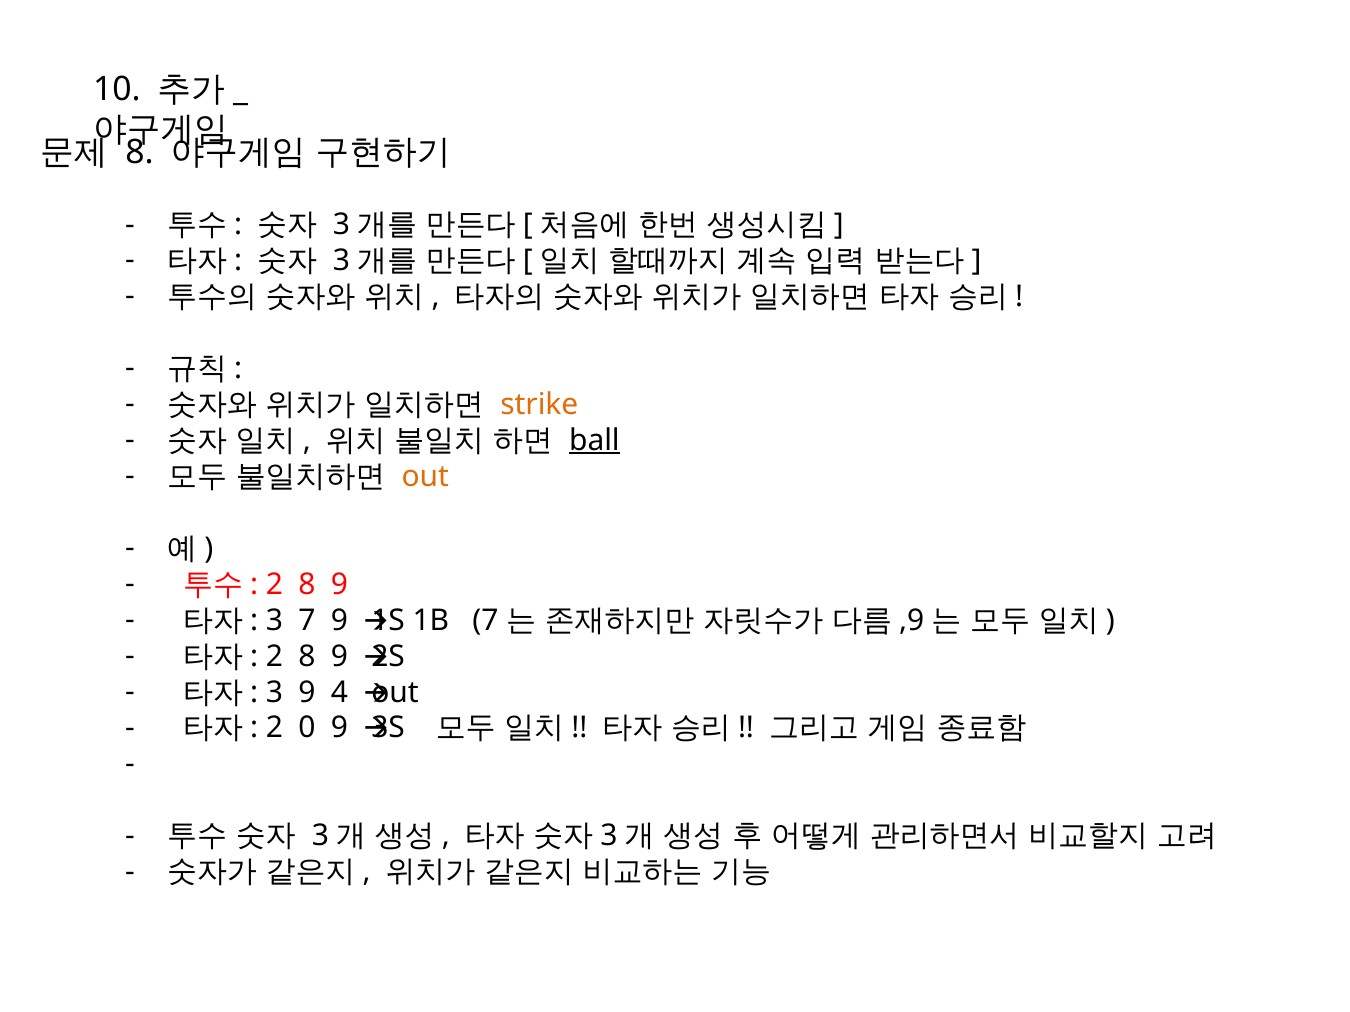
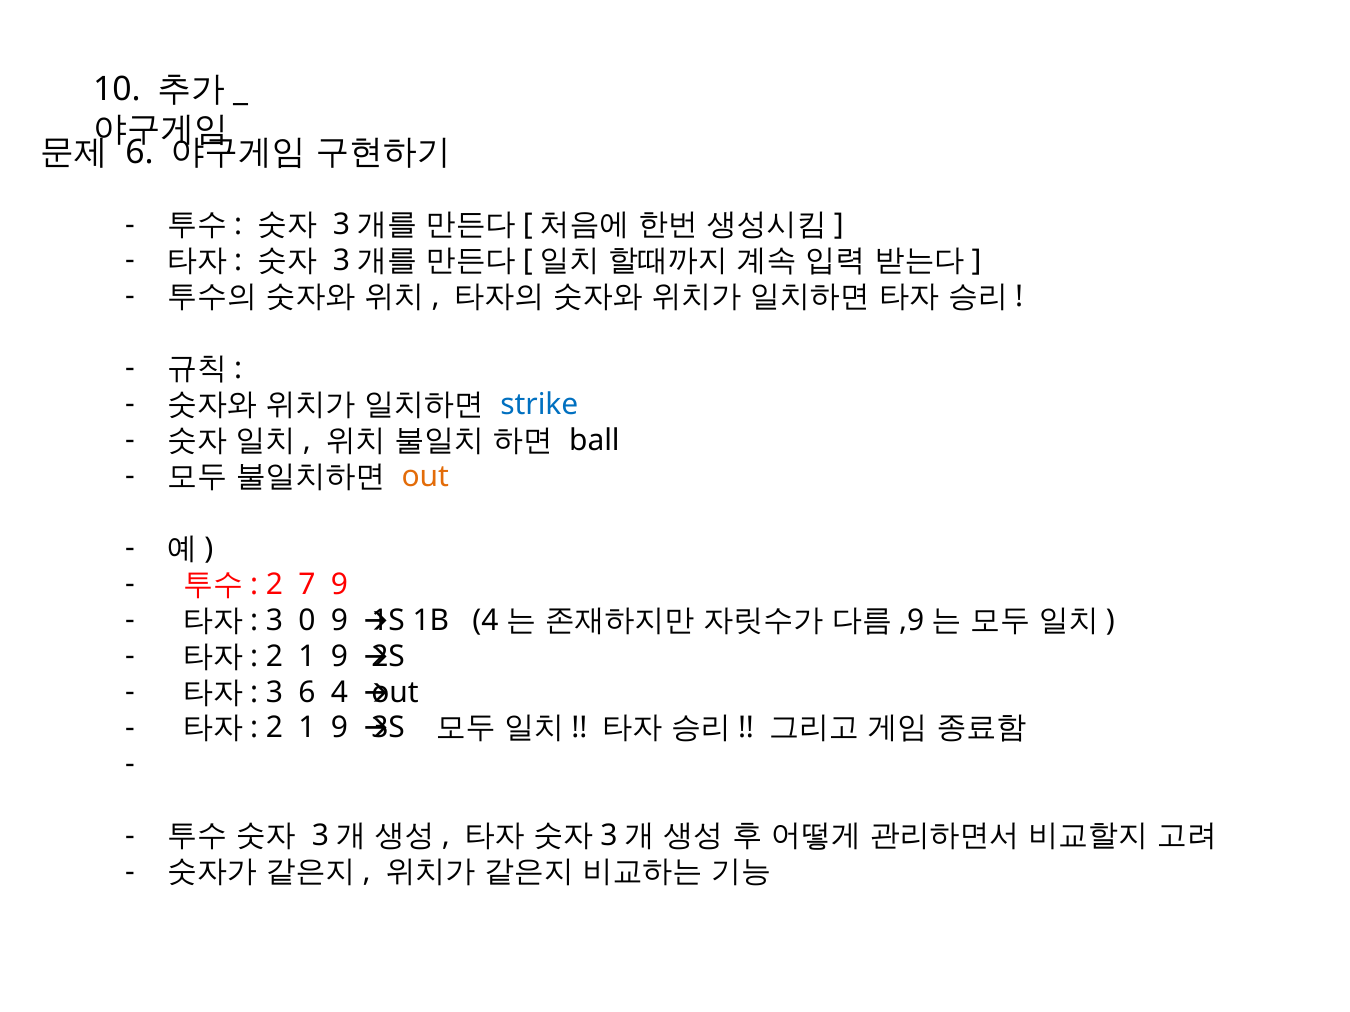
8 at (140, 153): 8 -> 6
strike colour: orange -> blue
ball underline: present -> none
8 at (307, 585): 8 -> 7
3 7: 7 -> 0
1B 7: 7 -> 4
8 at (307, 656): 8 -> 1
3 9: 9 -> 6
0 at (307, 728): 0 -> 1
